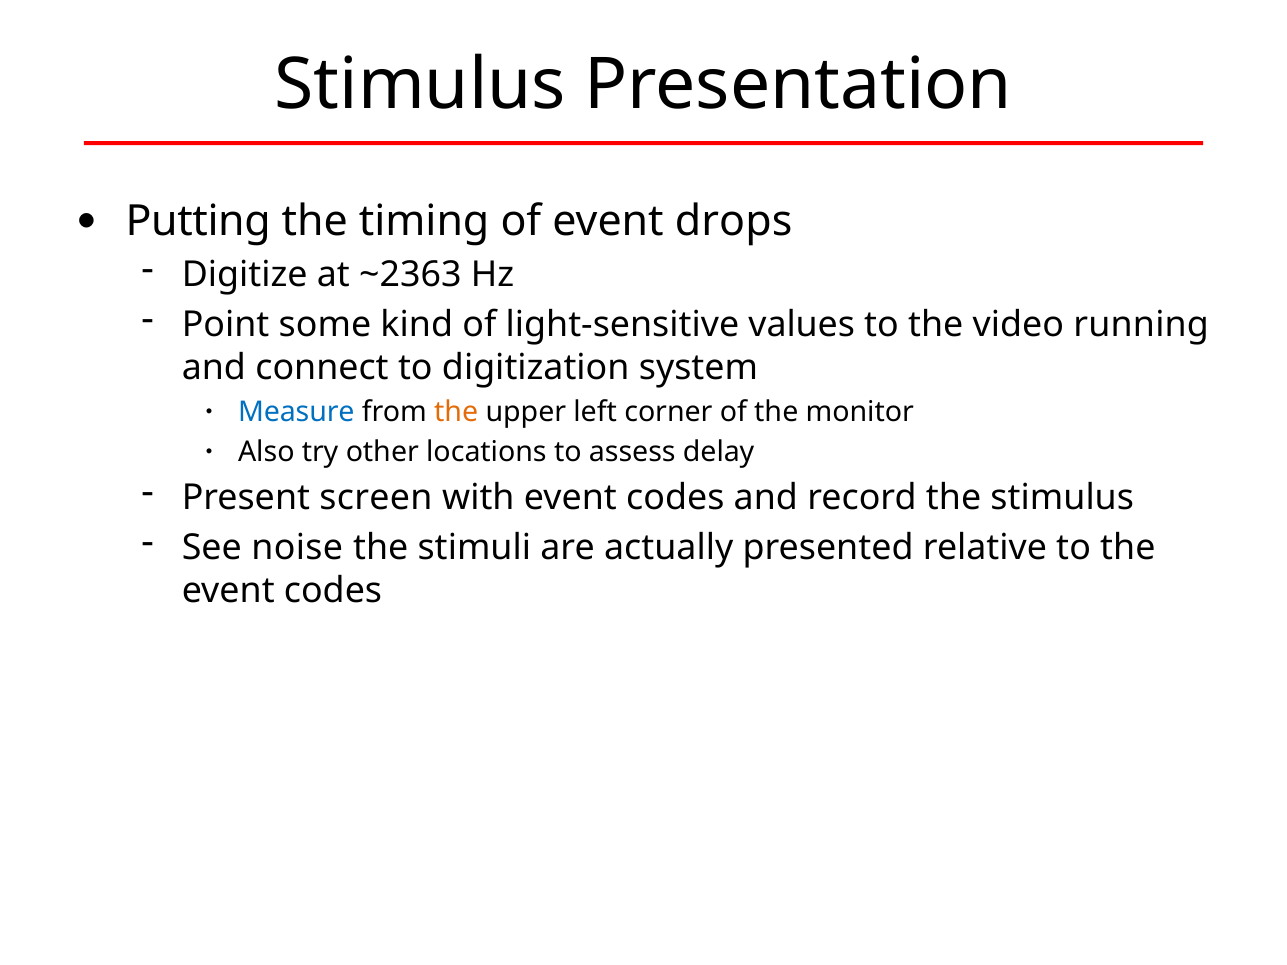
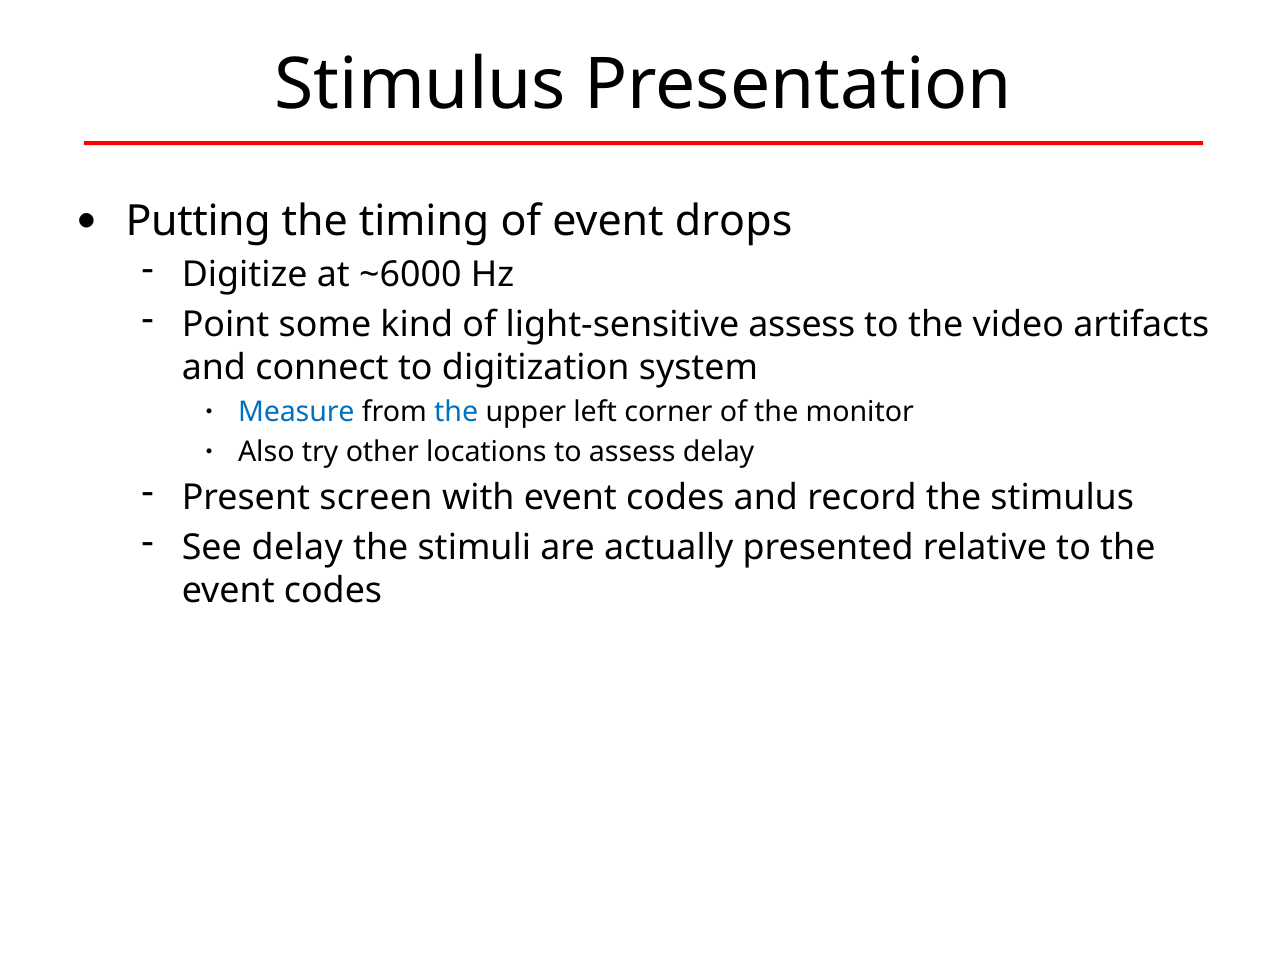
~2363: ~2363 -> ~6000
light-sensitive values: values -> assess
running: running -> artifacts
the at (456, 412) colour: orange -> blue
See noise: noise -> delay
